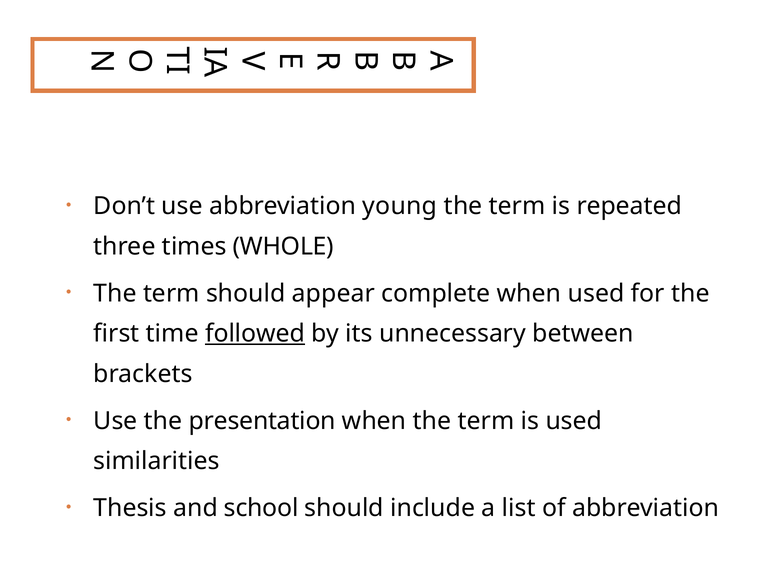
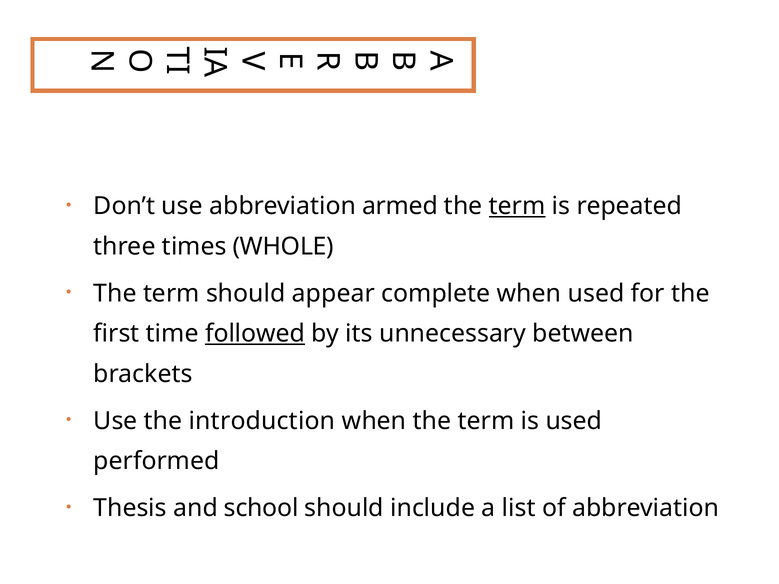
young: young -> armed
term at (517, 206) underline: none -> present
presentation: presentation -> introduction
similarities: similarities -> performed
